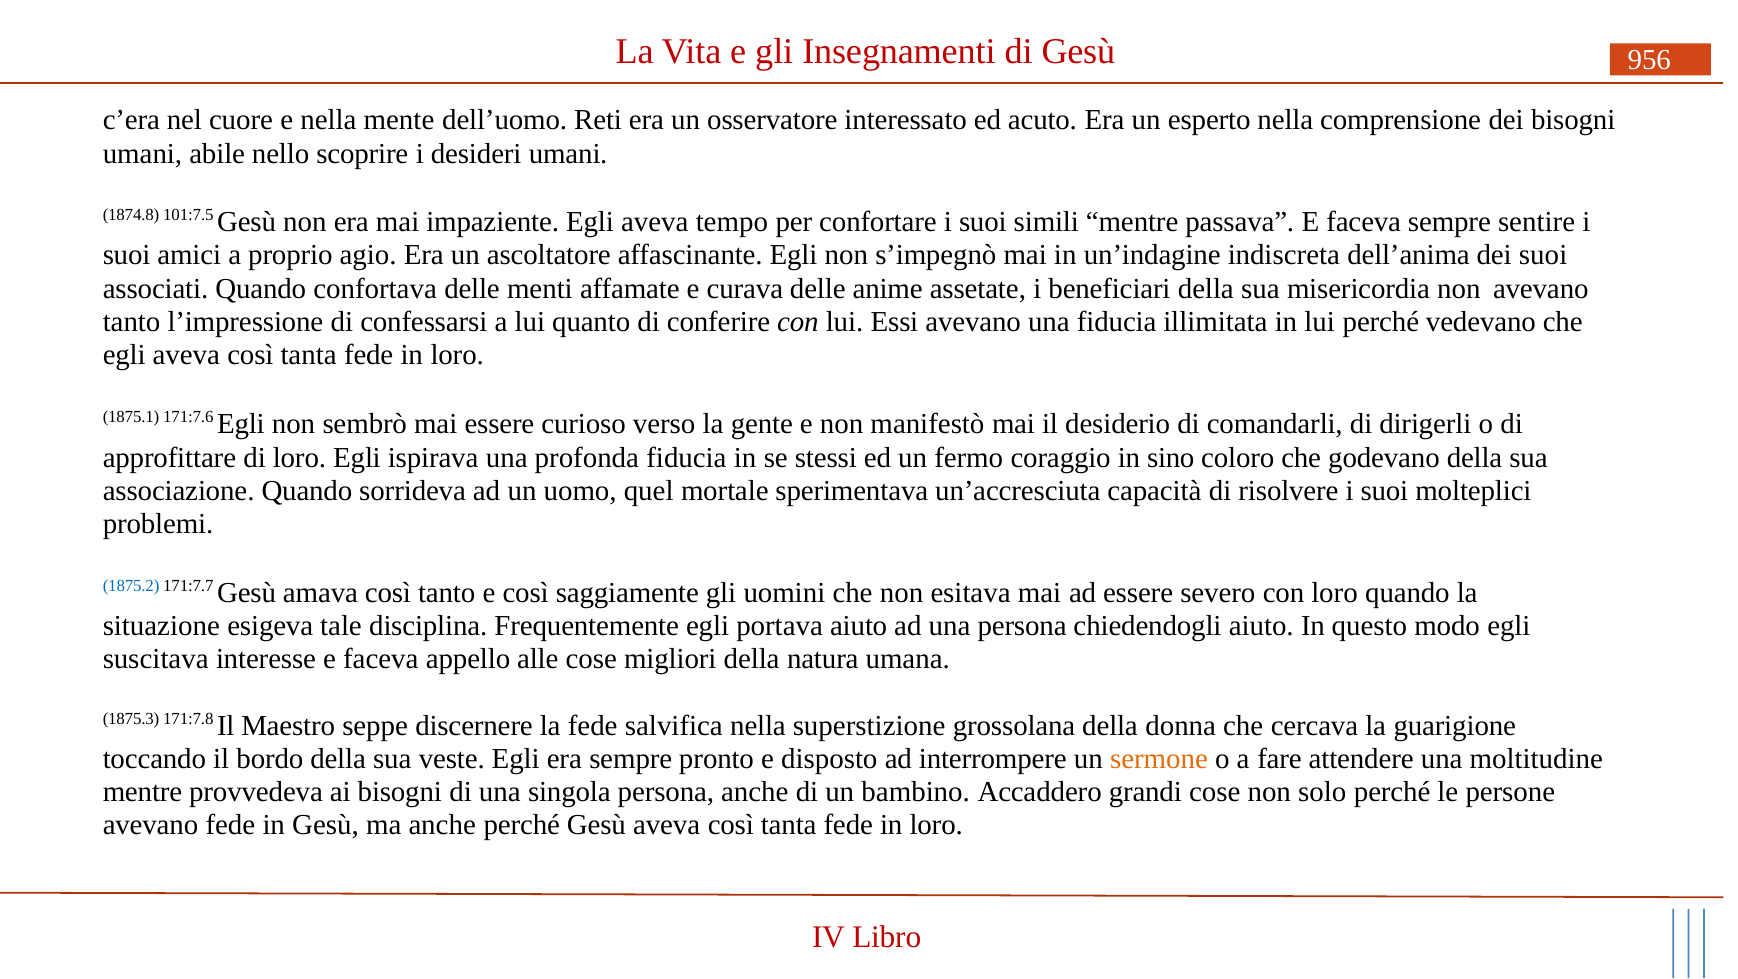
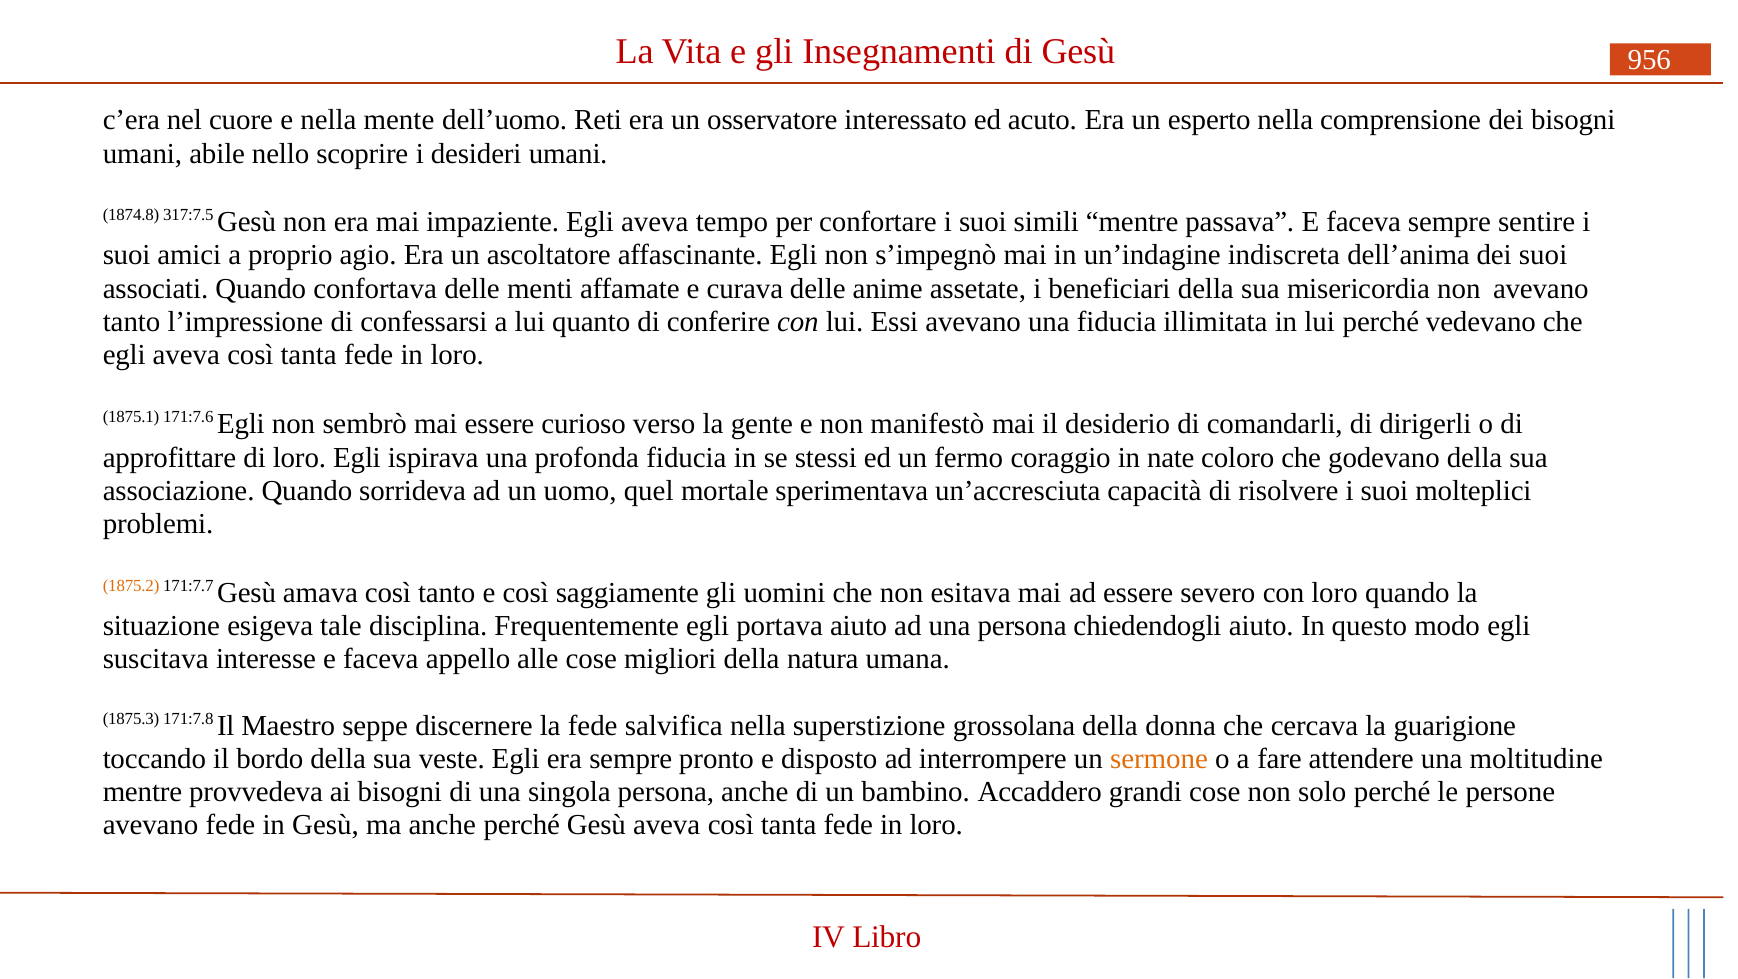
101:7.5: 101:7.5 -> 317:7.5
sino: sino -> nate
1875.2 colour: blue -> orange
